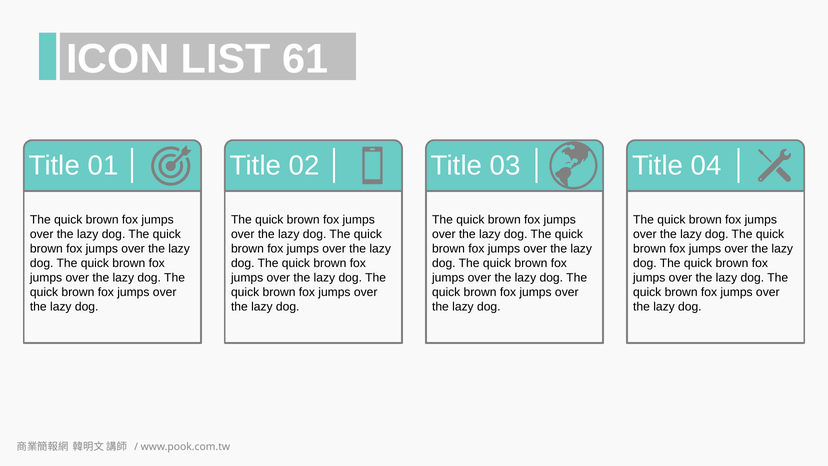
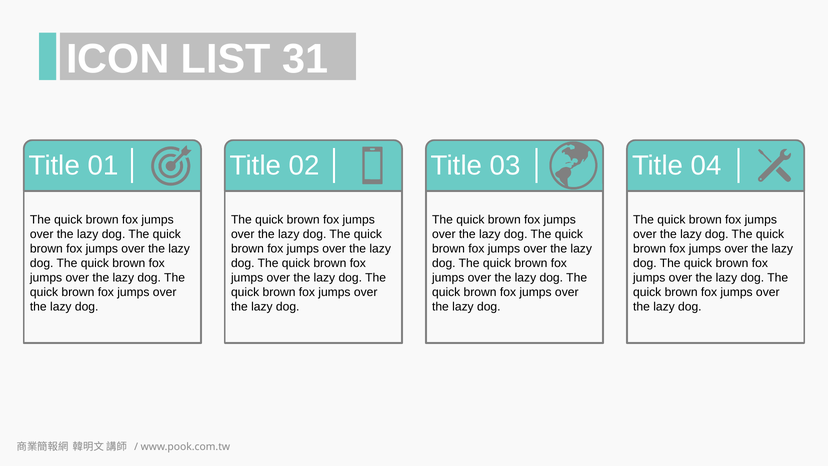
61: 61 -> 31
